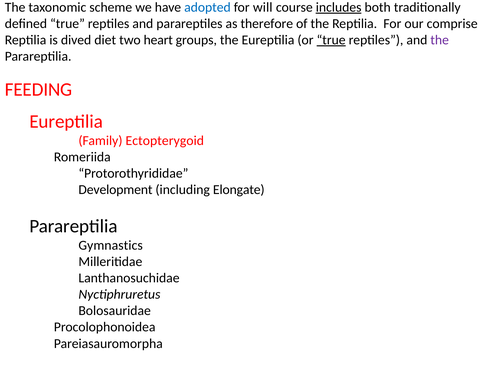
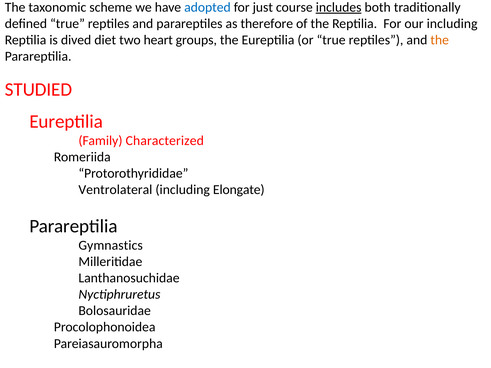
will: will -> just
our comprise: comprise -> including
true at (331, 40) underline: present -> none
the at (440, 40) colour: purple -> orange
FEEDING: FEEDING -> STUDIED
Ectopterygoid: Ectopterygoid -> Characterized
Development: Development -> Ventrolateral
